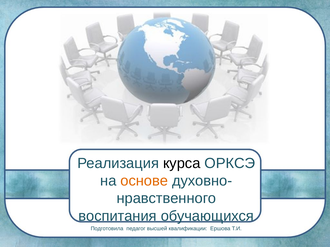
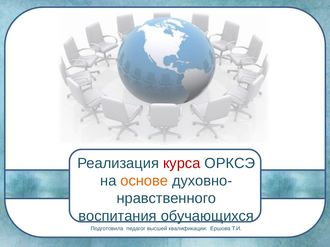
курса colour: black -> red
